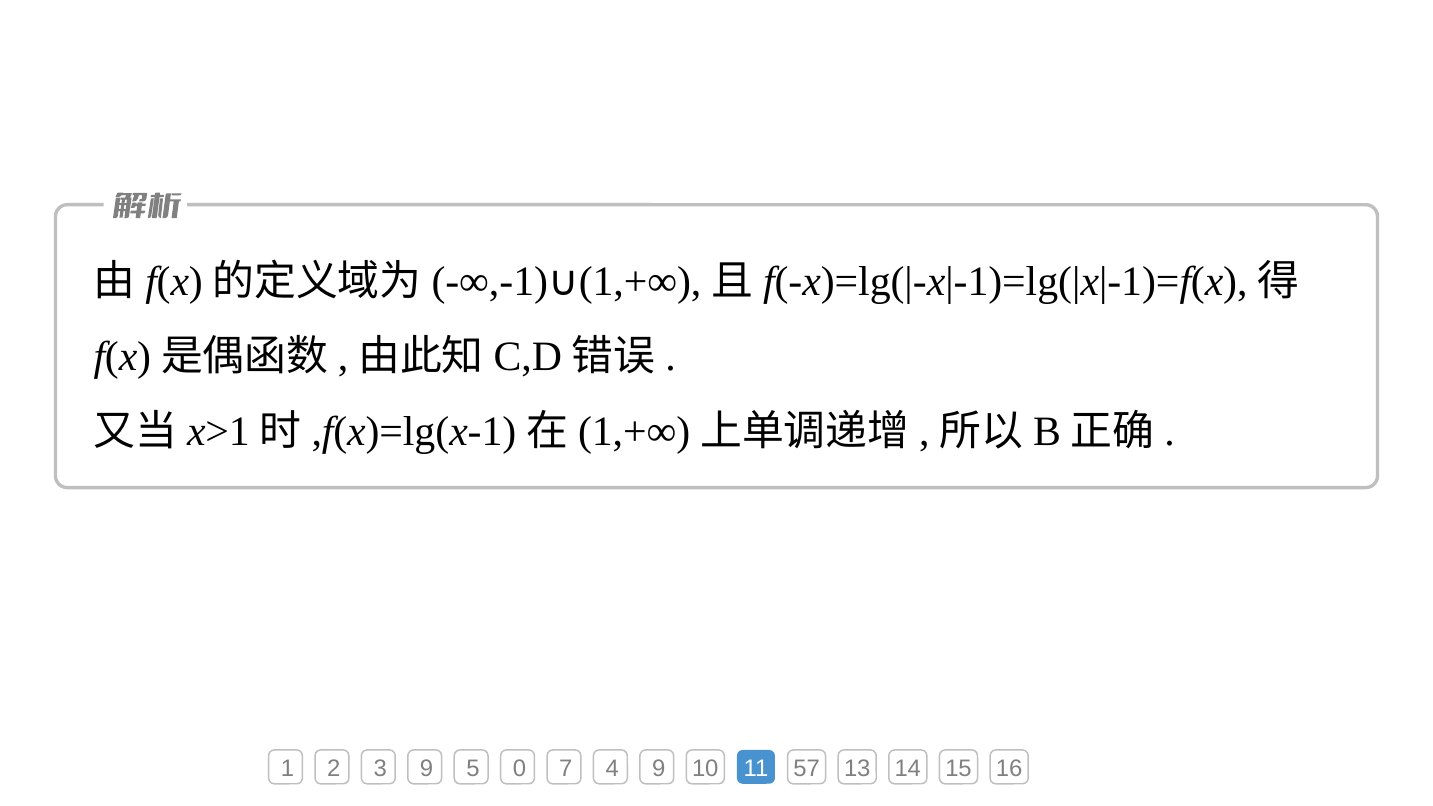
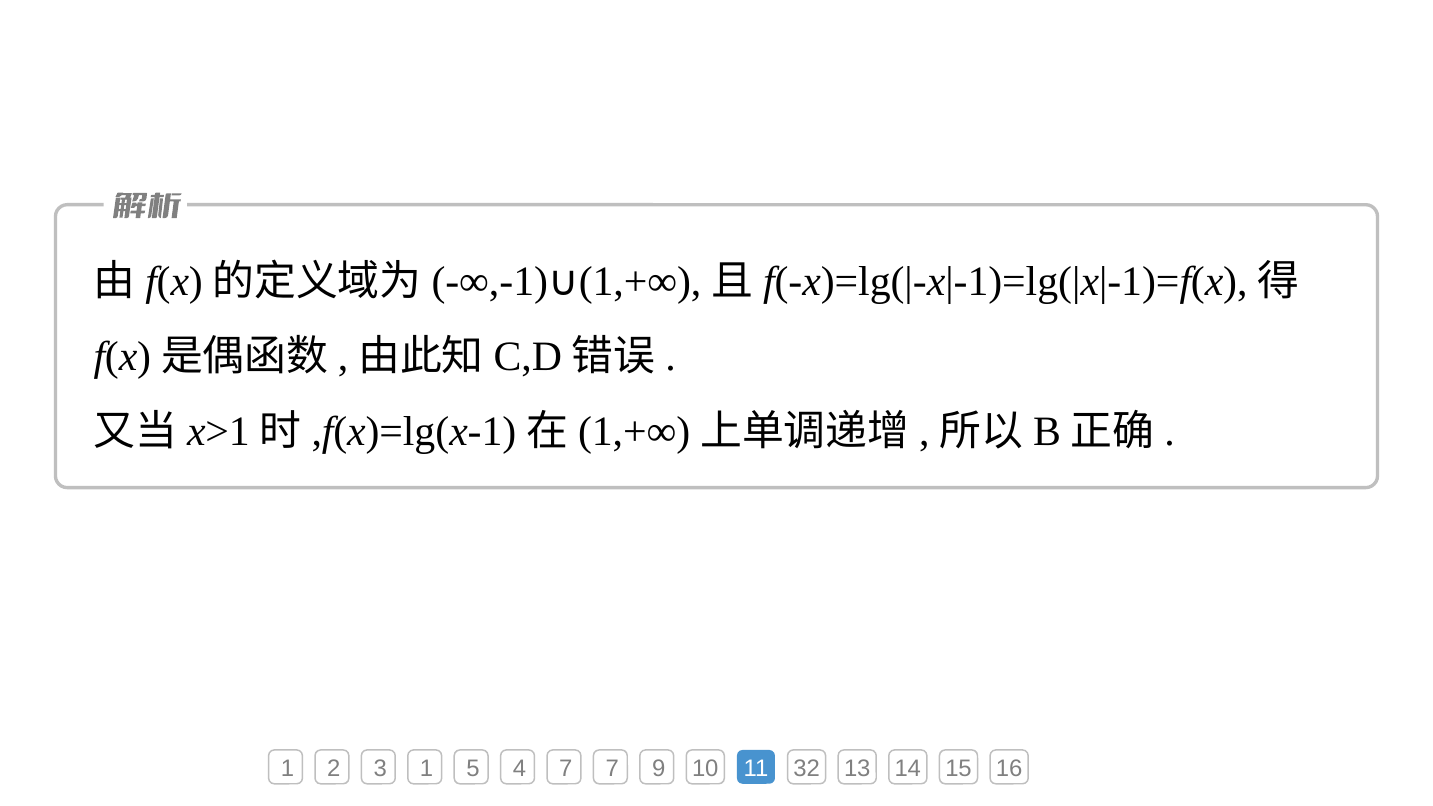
3 9: 9 -> 1
0: 0 -> 4
7 4: 4 -> 7
57: 57 -> 32
